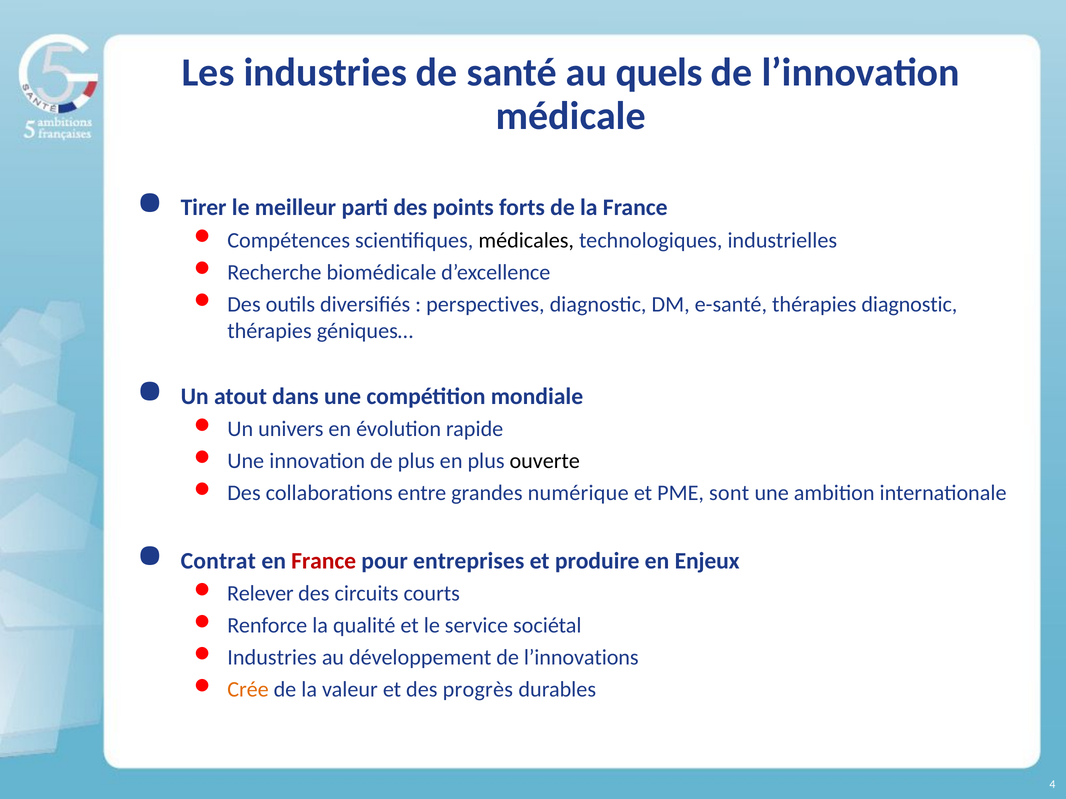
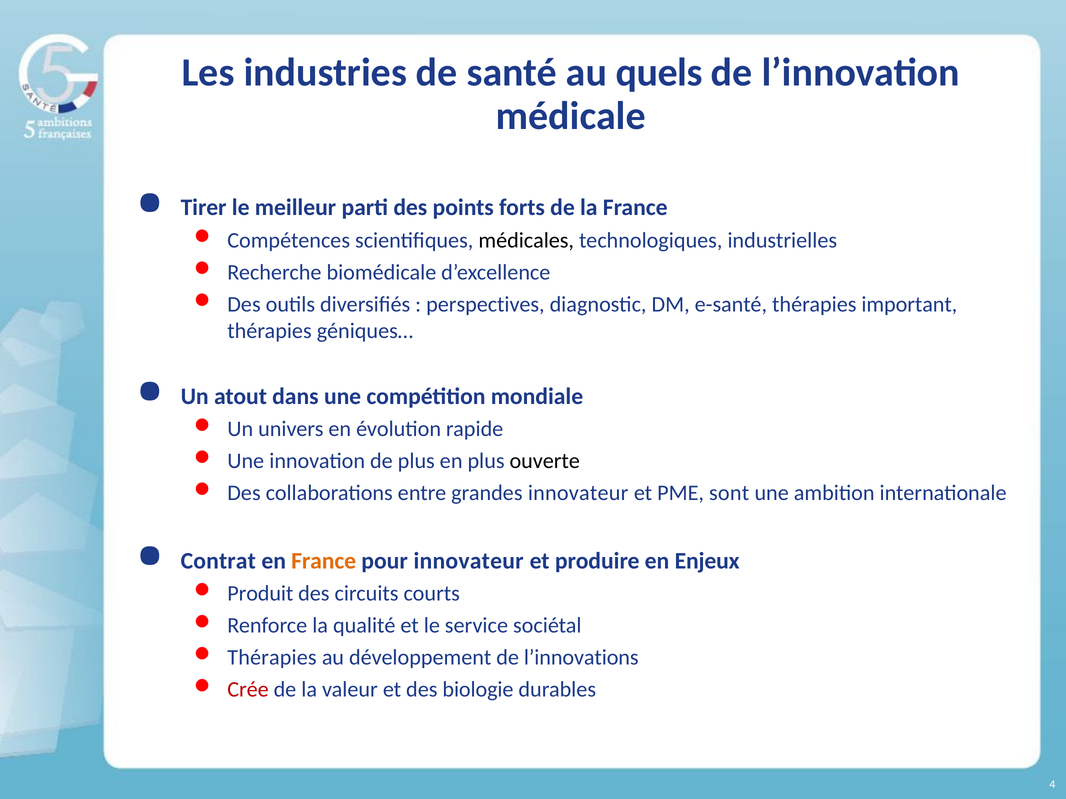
thérapies diagnostic: diagnostic -> important
grandes numérique: numérique -> innovateur
France at (324, 561) colour: red -> orange
pour entreprises: entreprises -> innovateur
Relever: Relever -> Produit
Industries at (272, 658): Industries -> Thérapies
Crée colour: orange -> red
progrès: progrès -> biologie
